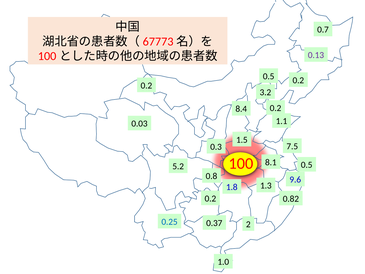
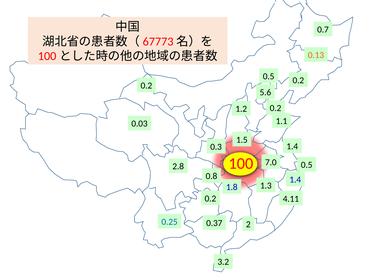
0.13 colour: purple -> orange
3.2: 3.2 -> 5.6
8.4: 8.4 -> 1.2
7.5 at (292, 146): 7.5 -> 1.4
8.1: 8.1 -> 7.0
5.2: 5.2 -> 2.8
9.6 at (295, 180): 9.6 -> 1.4
0.82: 0.82 -> 4.11
1.0: 1.0 -> 3.2
